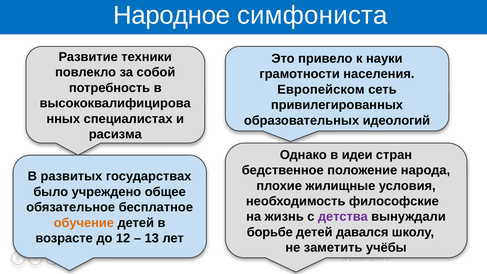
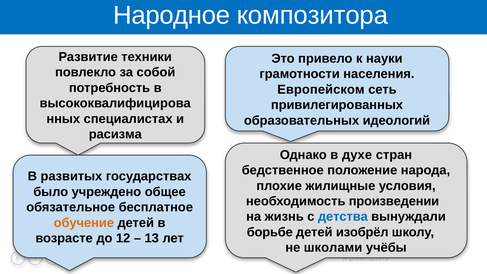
симфониста: симфониста -> композитора
идеи: идеи -> духе
философские: философские -> произведении
детства colour: purple -> blue
давался: давался -> изобрёл
заметить: заметить -> школами
